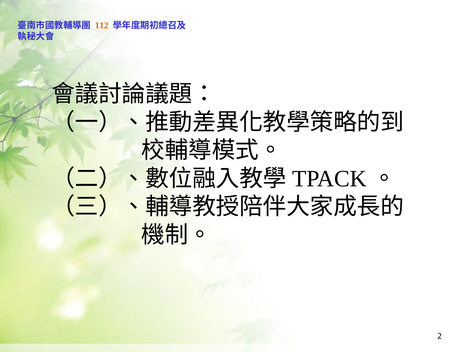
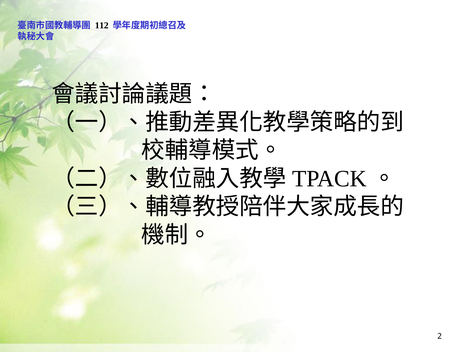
112 colour: orange -> black
